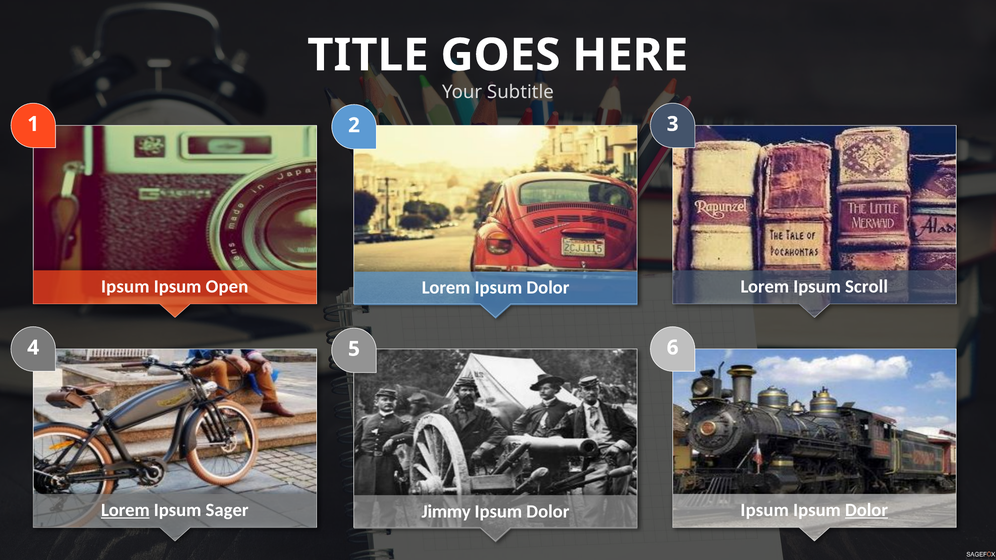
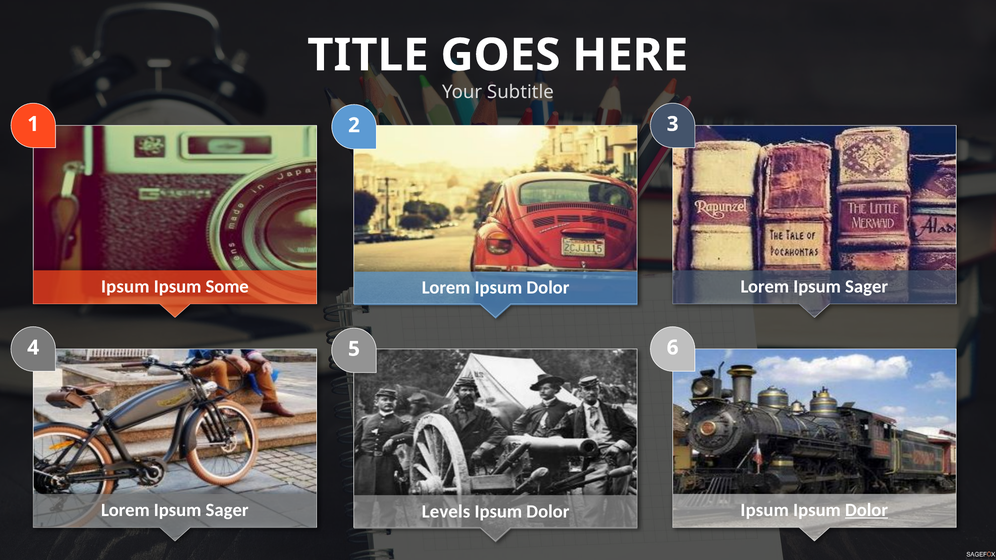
Open: Open -> Some
Scroll at (867, 287): Scroll -> Sager
Lorem at (125, 510) underline: present -> none
Jimmy: Jimmy -> Levels
